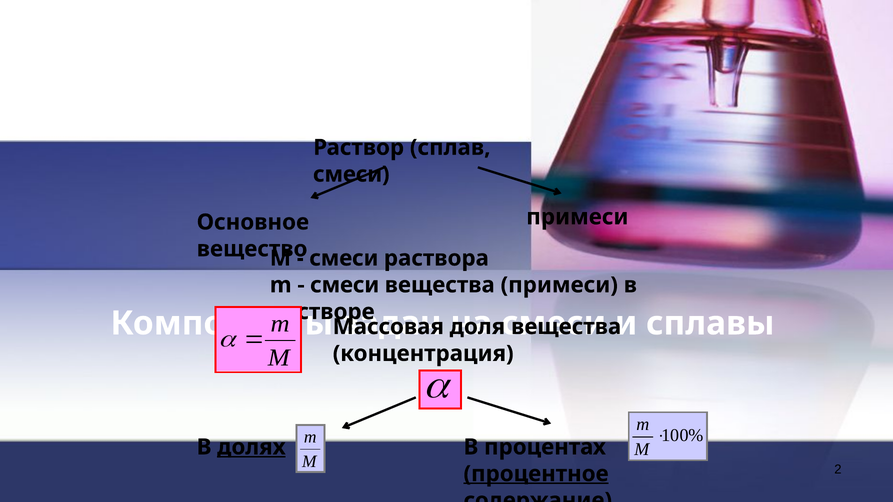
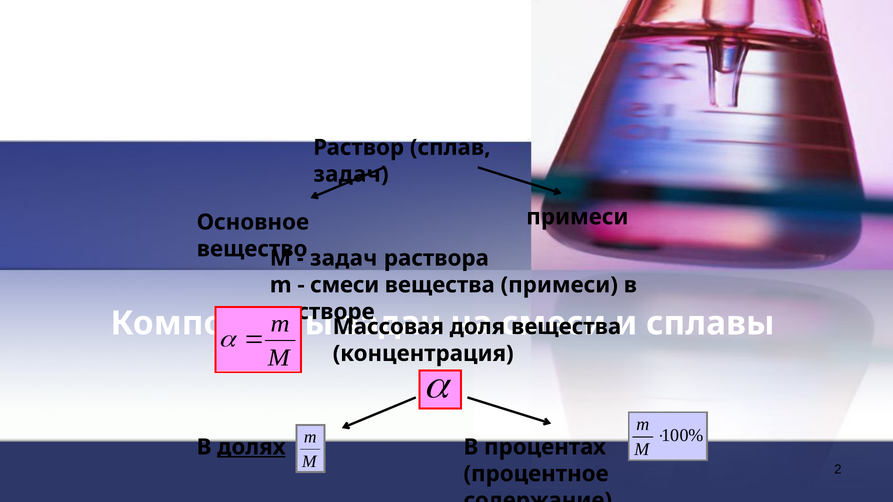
смеси at (351, 174): смеси -> задач
смеси at (344, 258): смеси -> задач
процентное underline: present -> none
